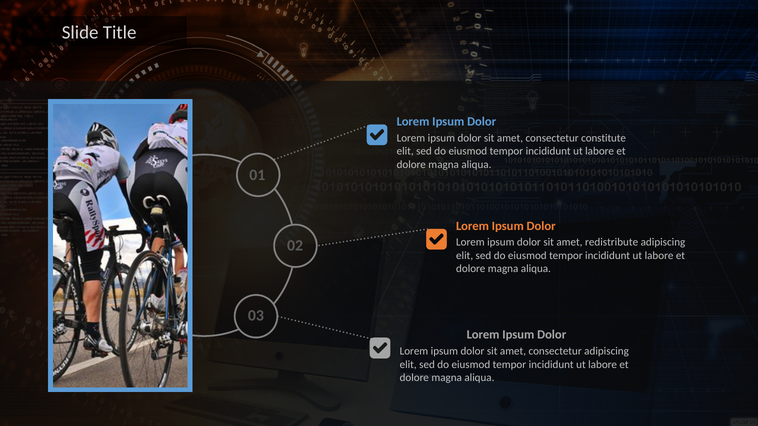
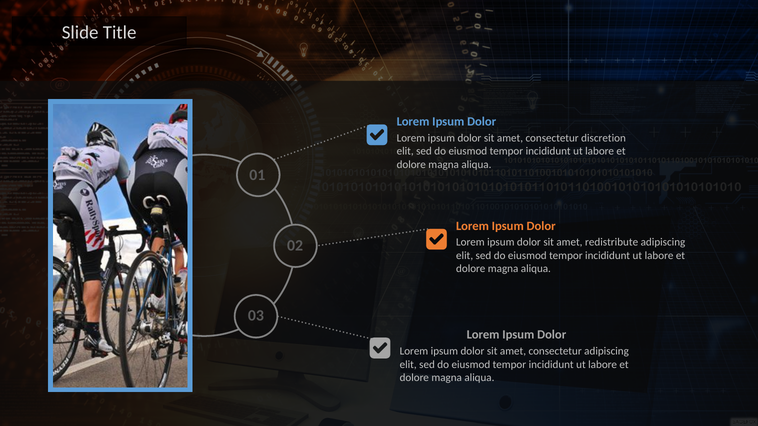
constitute: constitute -> discretion
